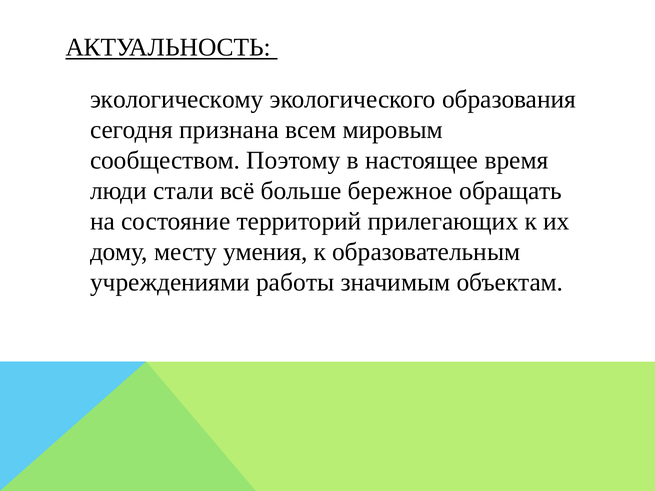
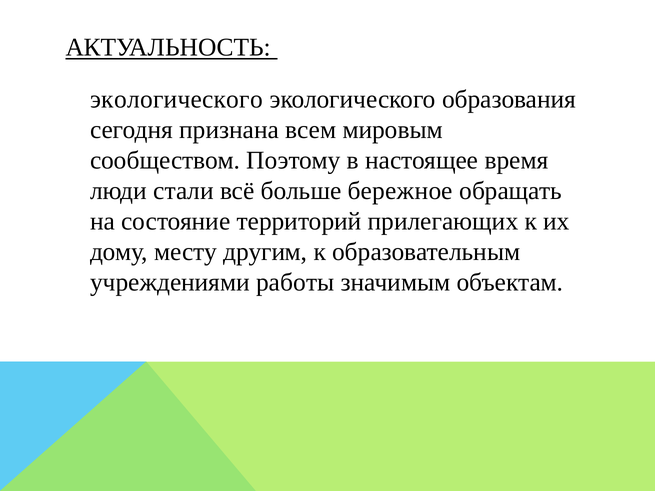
экологическому at (177, 99): экологическому -> экологического
умения: умения -> другим
